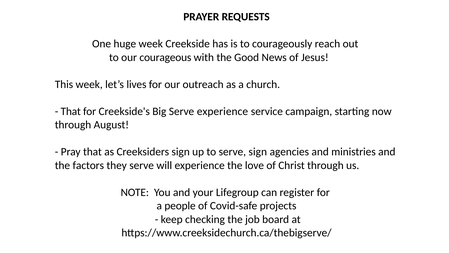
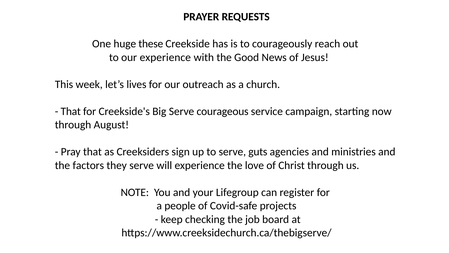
huge week: week -> these
our courageous: courageous -> experience
Serve experience: experience -> courageous
serve sign: sign -> guts
